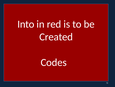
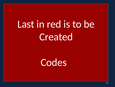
Into: Into -> Last
